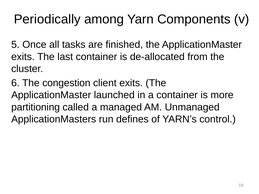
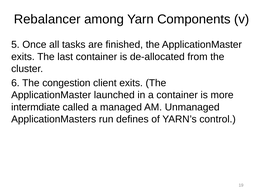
Periodically: Periodically -> Rebalancer
partitioning: partitioning -> intermdiate
